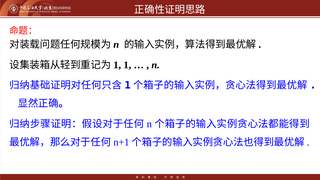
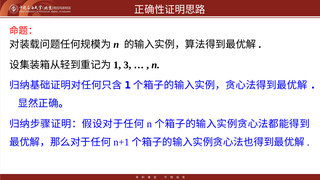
1 at (127, 65): 1 -> 3
